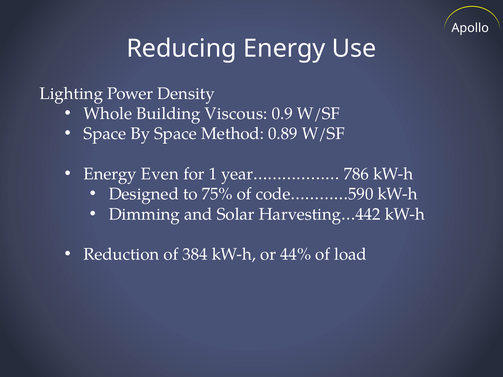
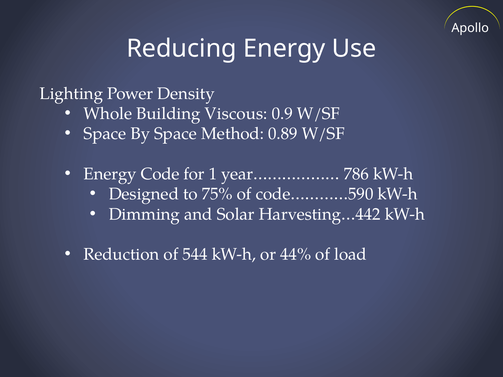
Even: Even -> Code
384: 384 -> 544
